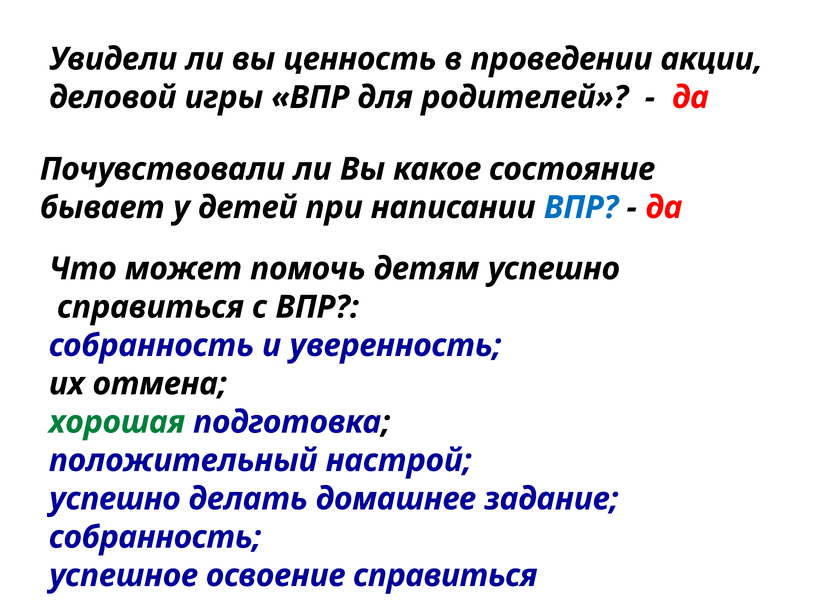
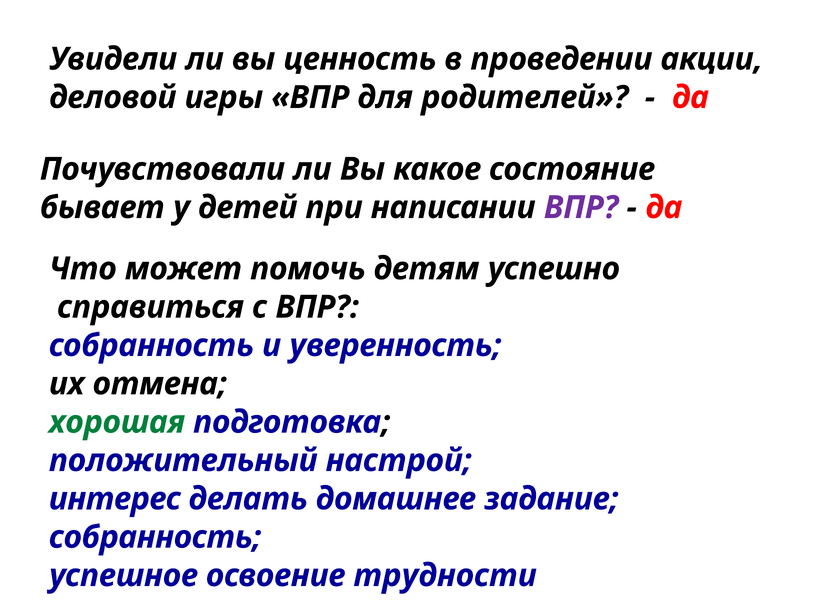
ВПР at (581, 207) colour: blue -> purple
успешно at (115, 499): успешно -> интерес
освоение справиться: справиться -> трудности
